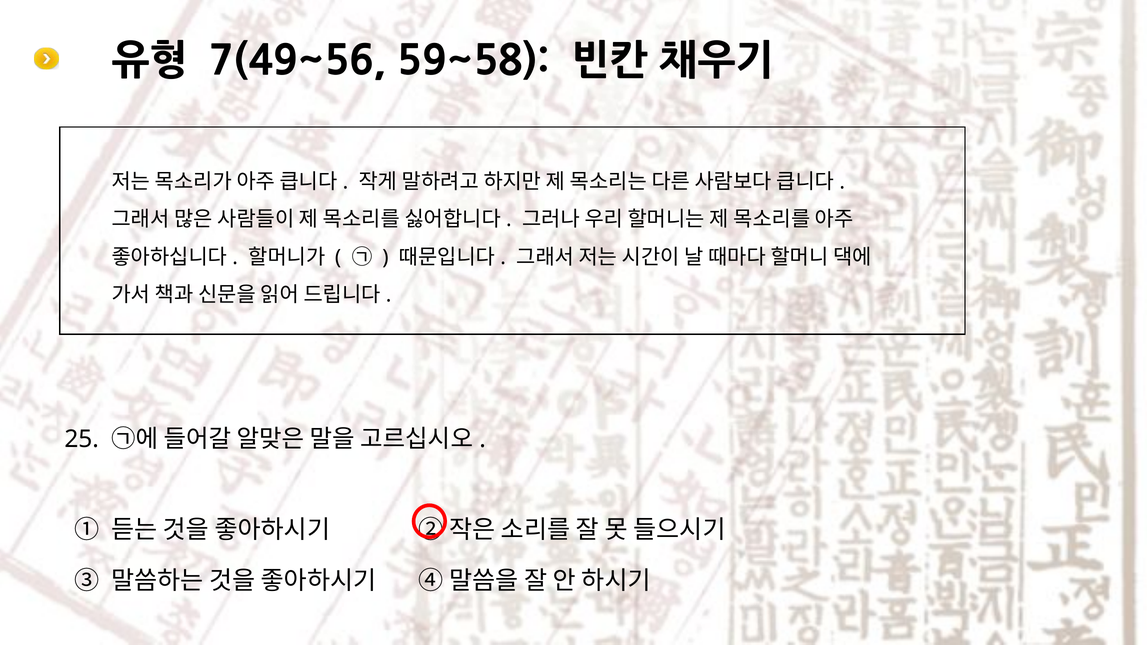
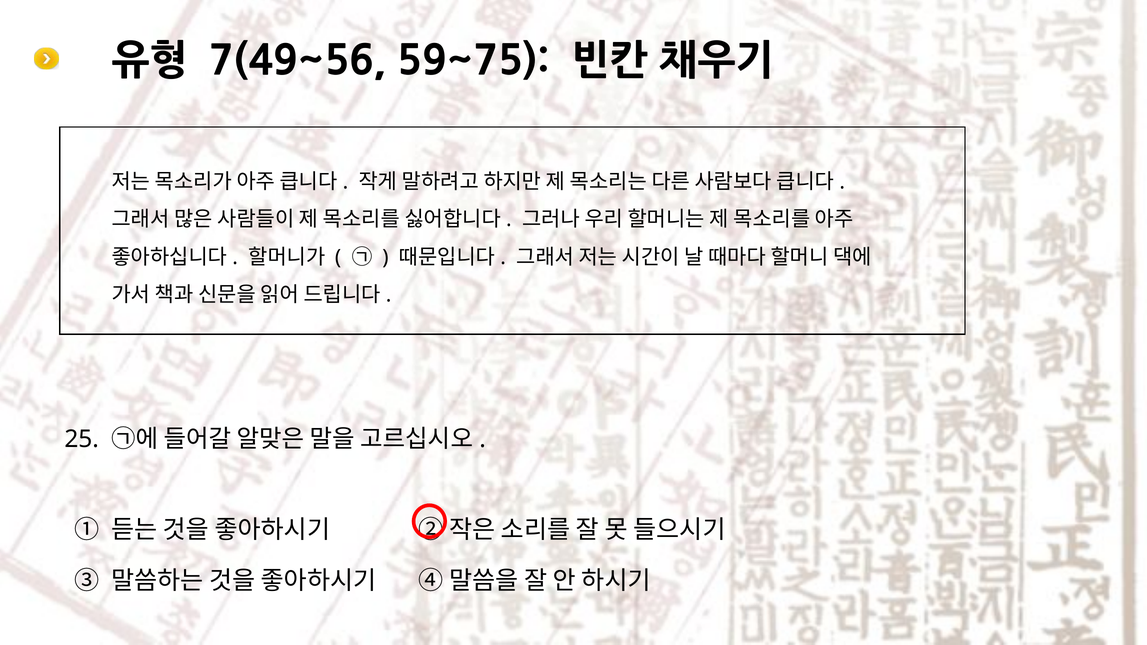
59~58: 59~58 -> 59~75
